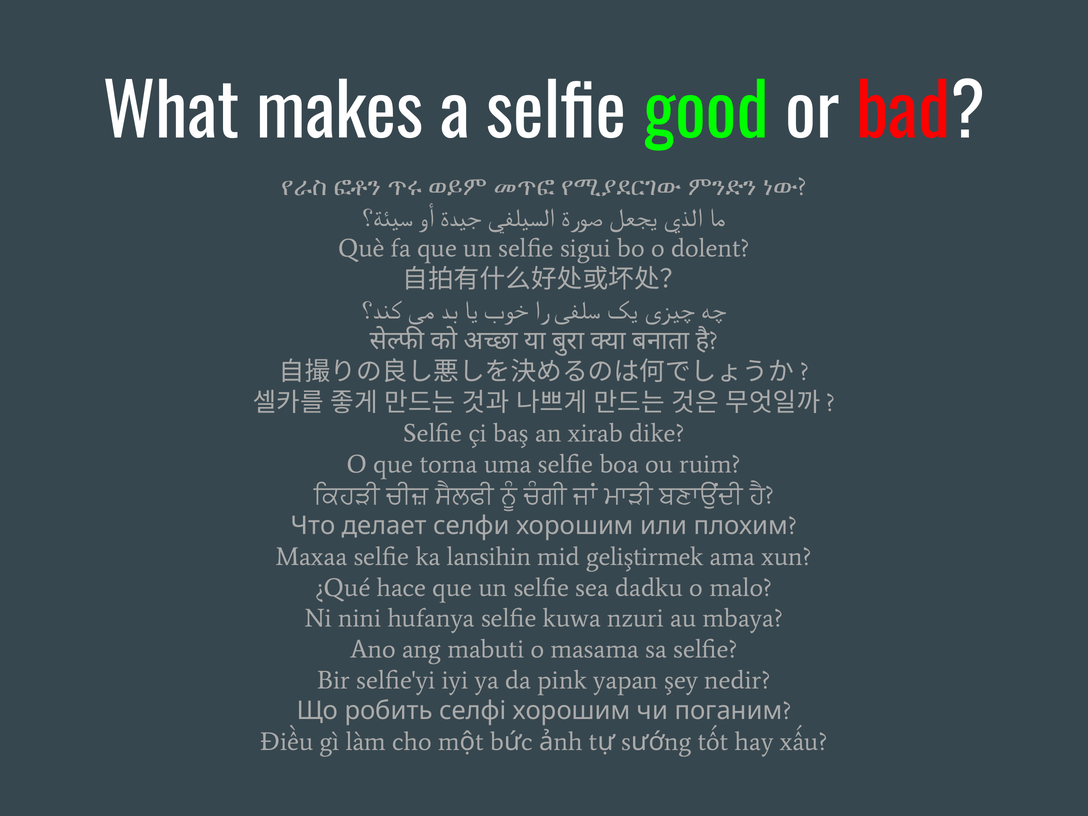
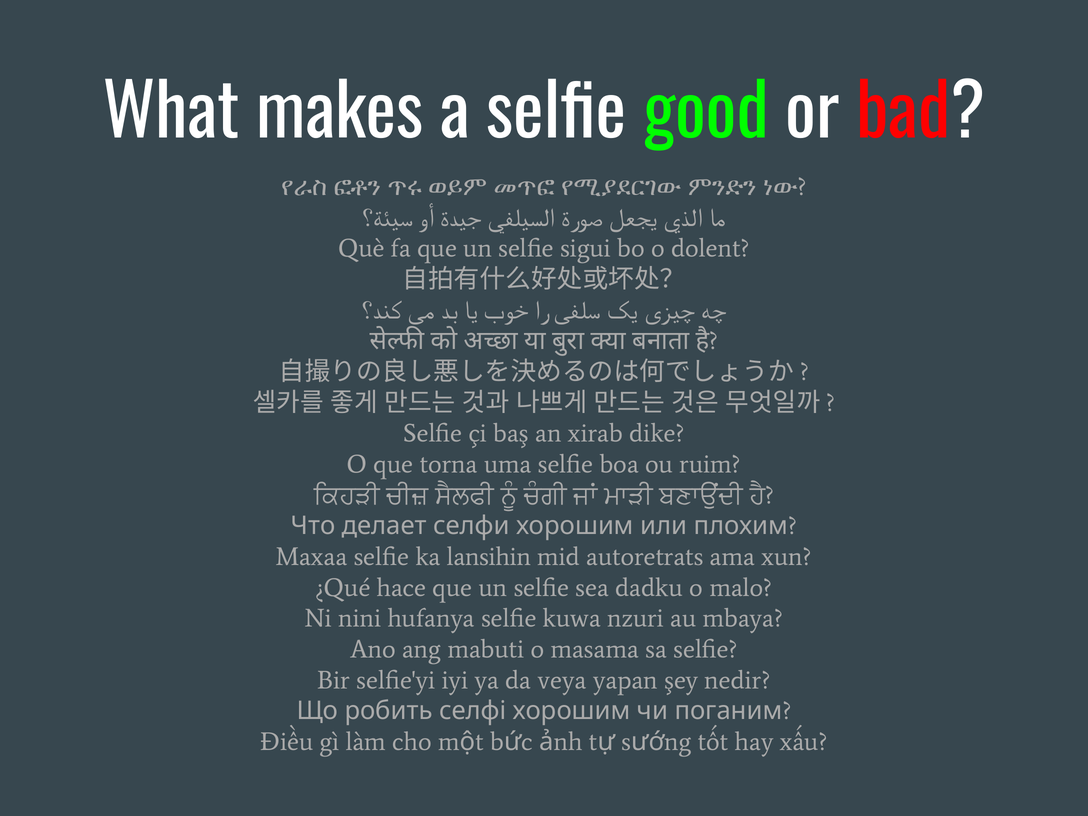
geliştirmek: geliştirmek -> autoretrats
pink: pink -> veya
